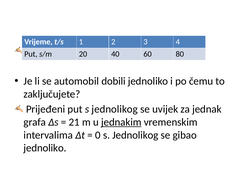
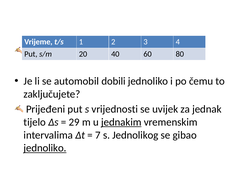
put s jednolikog: jednolikog -> vrijednosti
grafa: grafa -> tijelo
21: 21 -> 29
0: 0 -> 7
jednoliko at (45, 148) underline: none -> present
